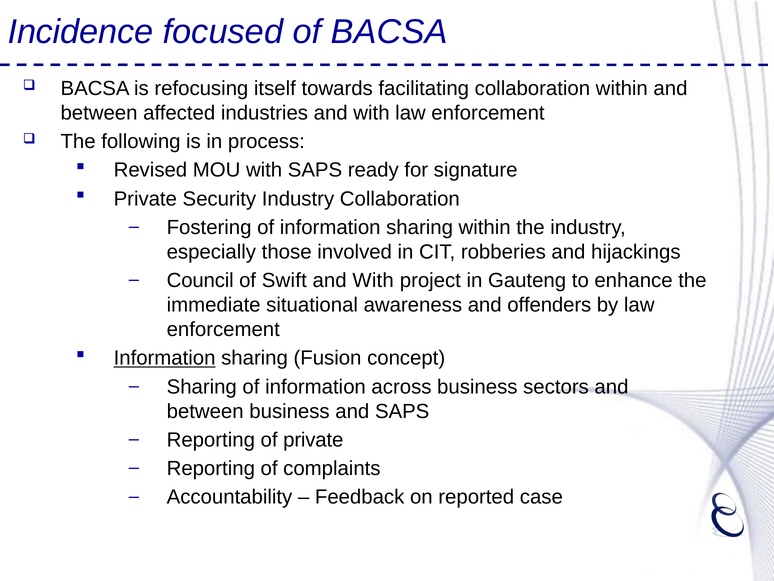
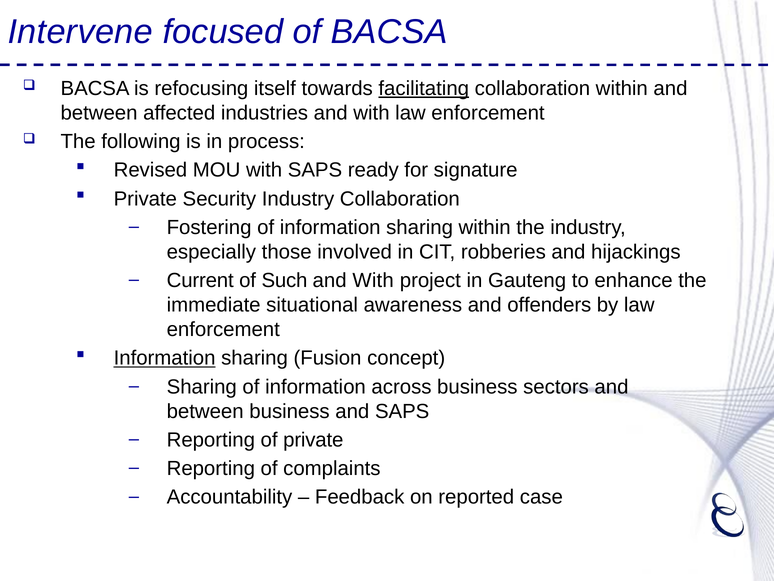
Incidence: Incidence -> Intervene
facilitating underline: none -> present
Council: Council -> Current
Swift: Swift -> Such
